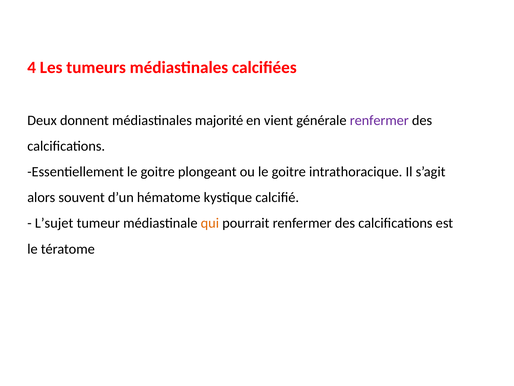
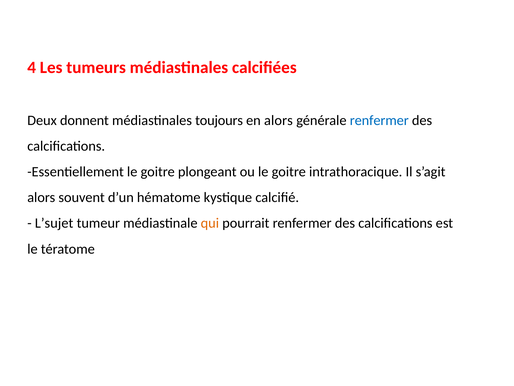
majorité: majorité -> toujours
en vient: vient -> alors
renfermer at (379, 120) colour: purple -> blue
